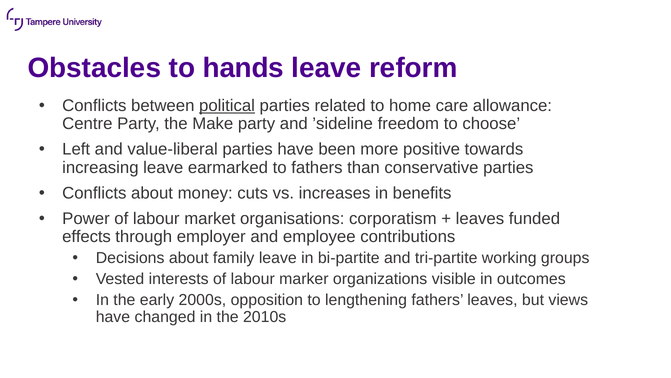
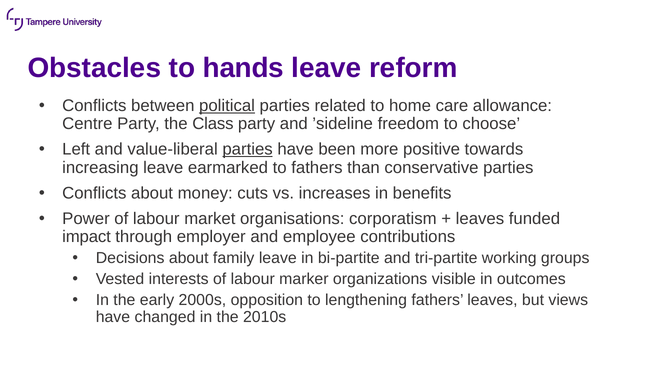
Make: Make -> Class
parties at (248, 149) underline: none -> present
effects: effects -> impact
